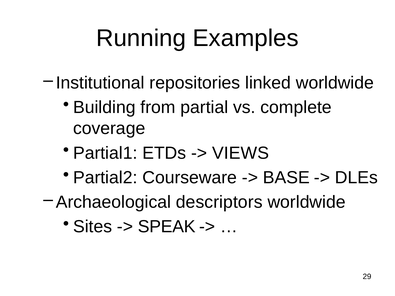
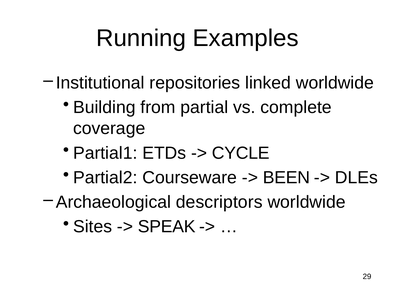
VIEWS: VIEWS -> CYCLE
BASE: BASE -> BEEN
